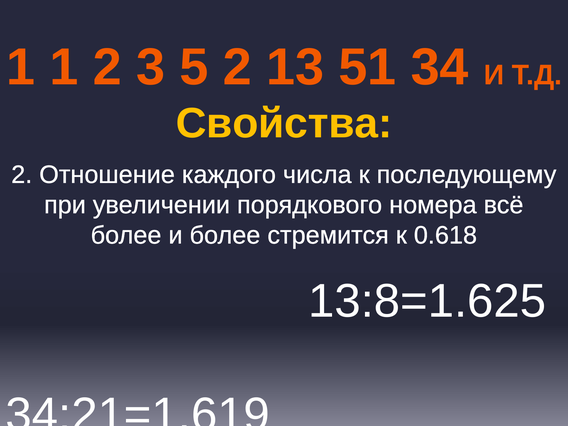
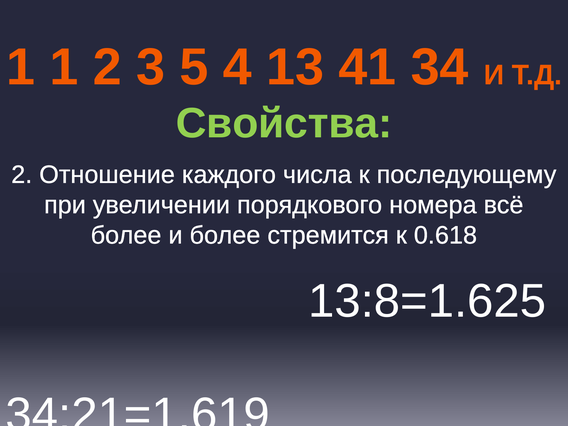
5 2: 2 -> 4
51: 51 -> 41
Свойства colour: yellow -> light green
